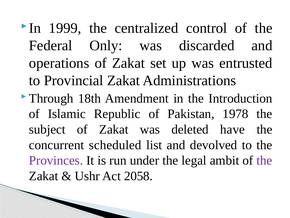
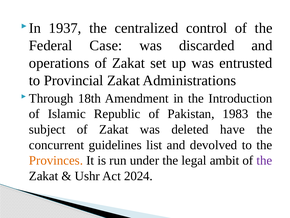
1999: 1999 -> 1937
Only: Only -> Case
1978: 1978 -> 1983
scheduled: scheduled -> guidelines
Provinces colour: purple -> orange
2058: 2058 -> 2024
